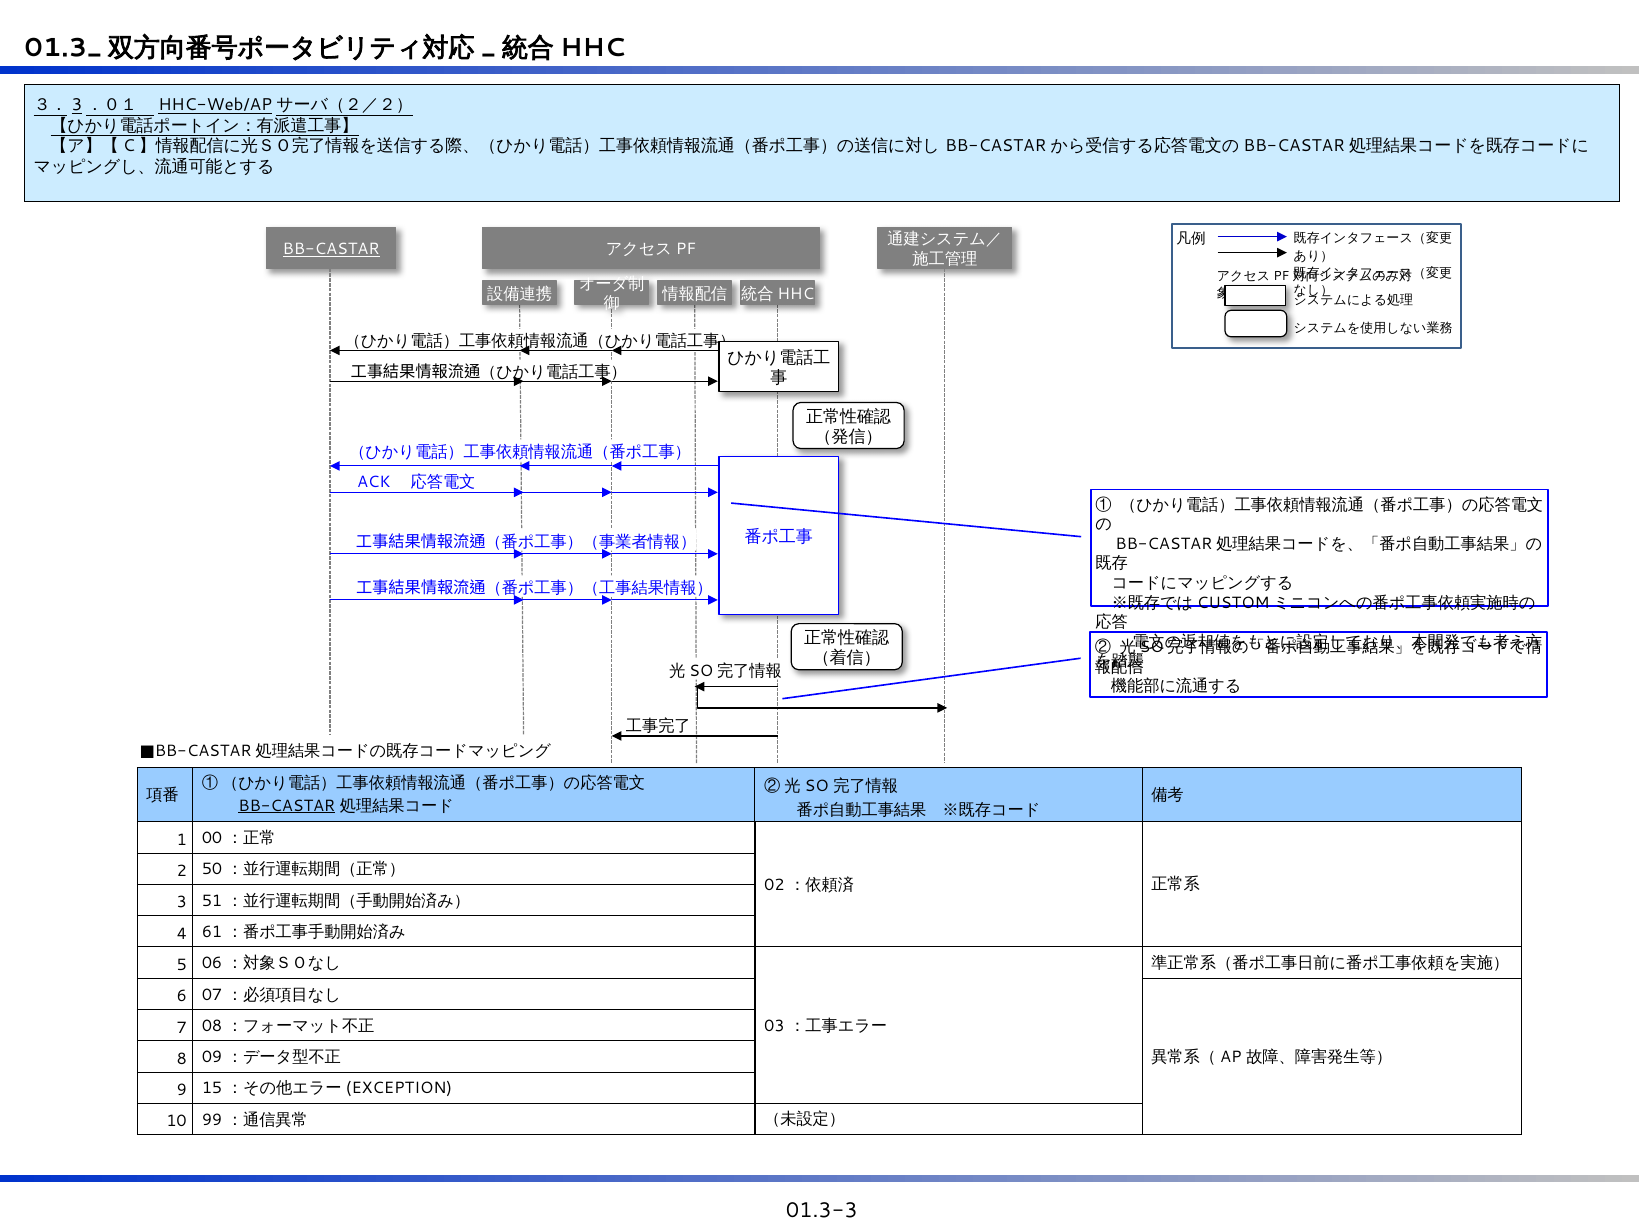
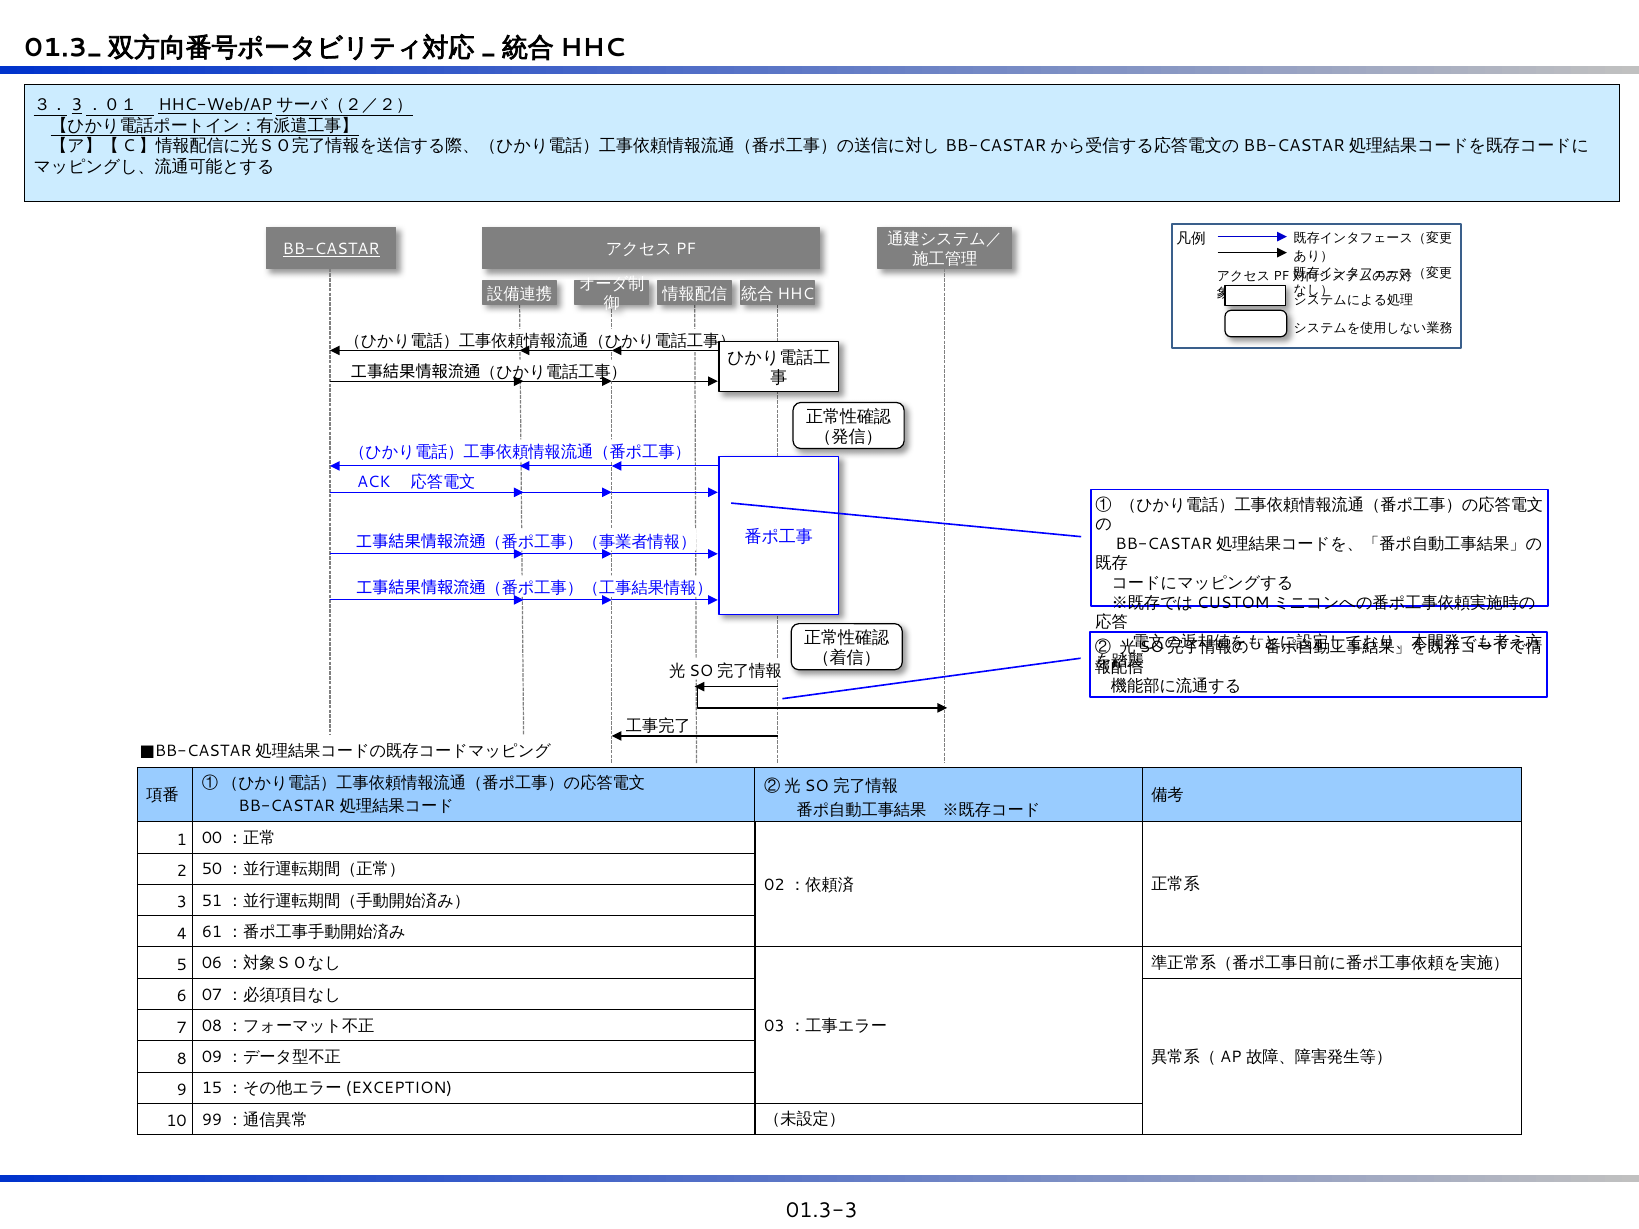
BB-CASTAR at (287, 806) underline: present -> none
